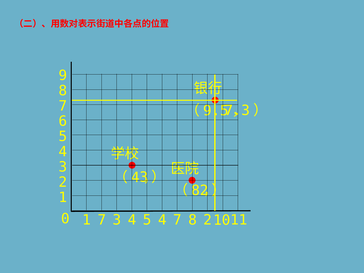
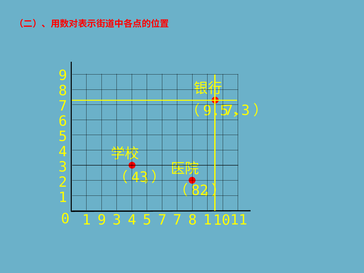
1 7: 7 -> 9
5 4: 4 -> 7
7 2: 2 -> 1
